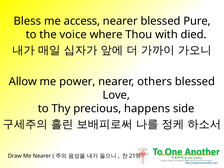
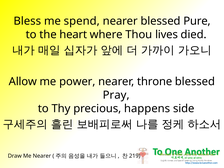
access: access -> spend
voice: voice -> heart
with: with -> lives
others: others -> throne
Love: Love -> Pray
